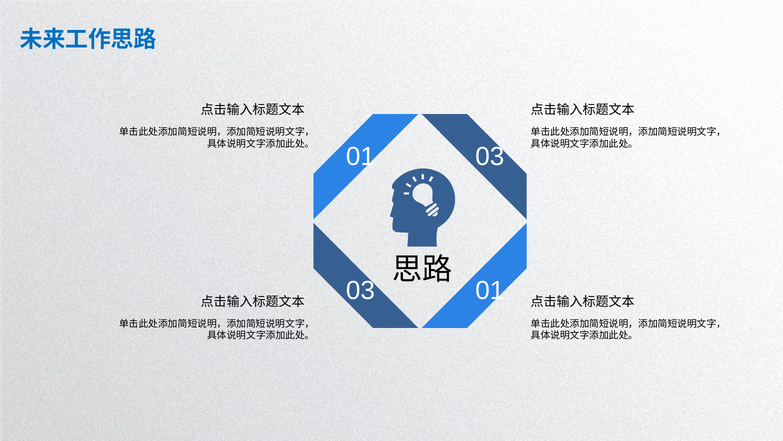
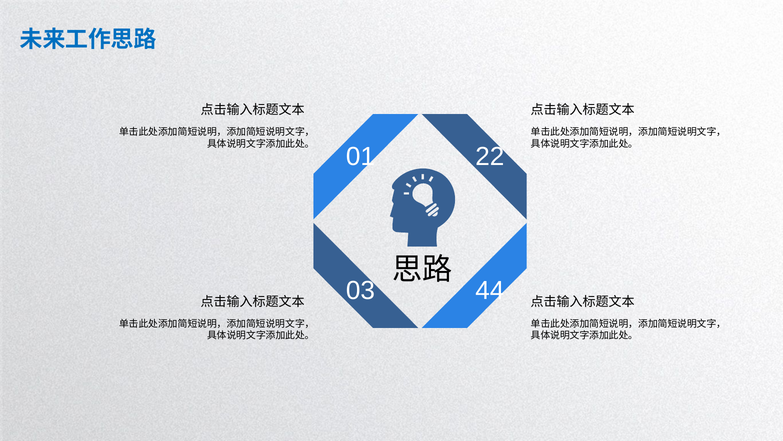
01 03: 03 -> 22
03 01: 01 -> 44
